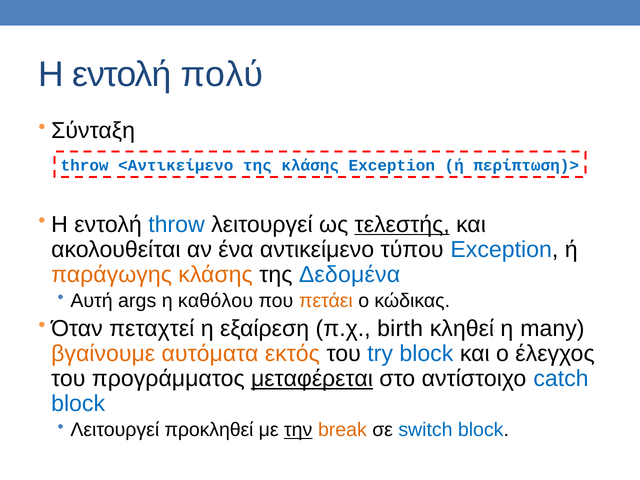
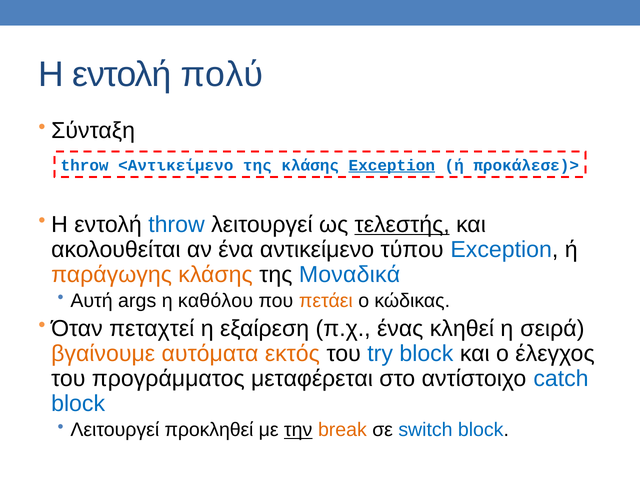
Exception at (392, 165) underline: none -> present
περίπτωση)>: περίπτωση)> -> προκάλεσε)>
Δεδομένα: Δεδομένα -> Μοναδικά
birth: birth -> ένας
many: many -> σειρά
μεταφέρεται underline: present -> none
